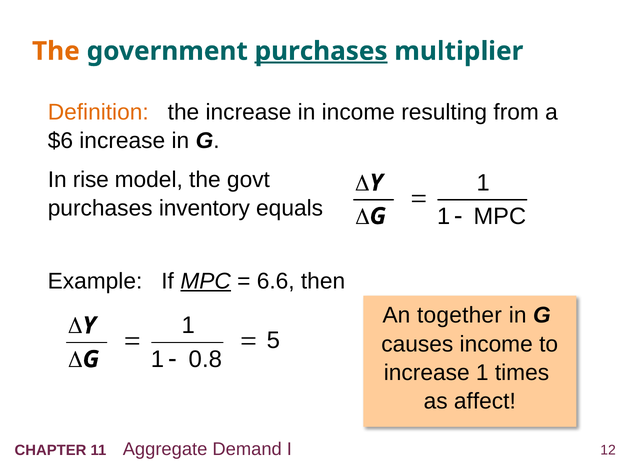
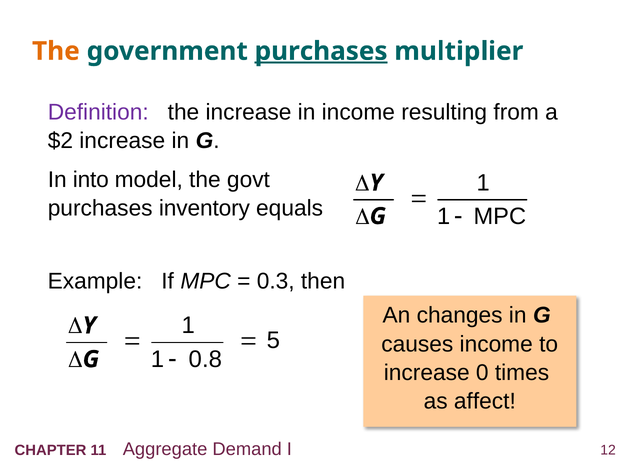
Definition colour: orange -> purple
$6: $6 -> $2
rise: rise -> into
MPC at (206, 281) underline: present -> none
6.6: 6.6 -> 0.3
together: together -> changes
increase 1: 1 -> 0
